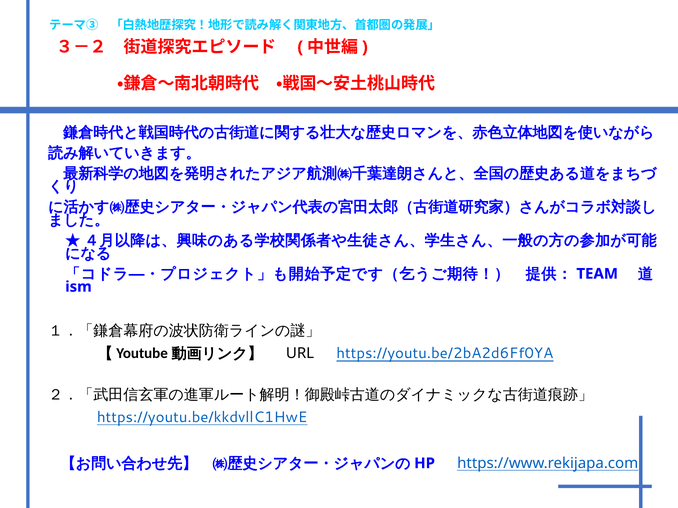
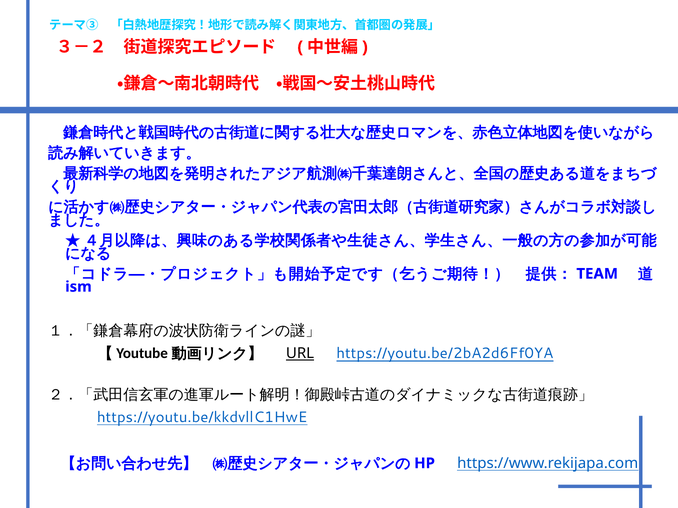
URL underline: none -> present
